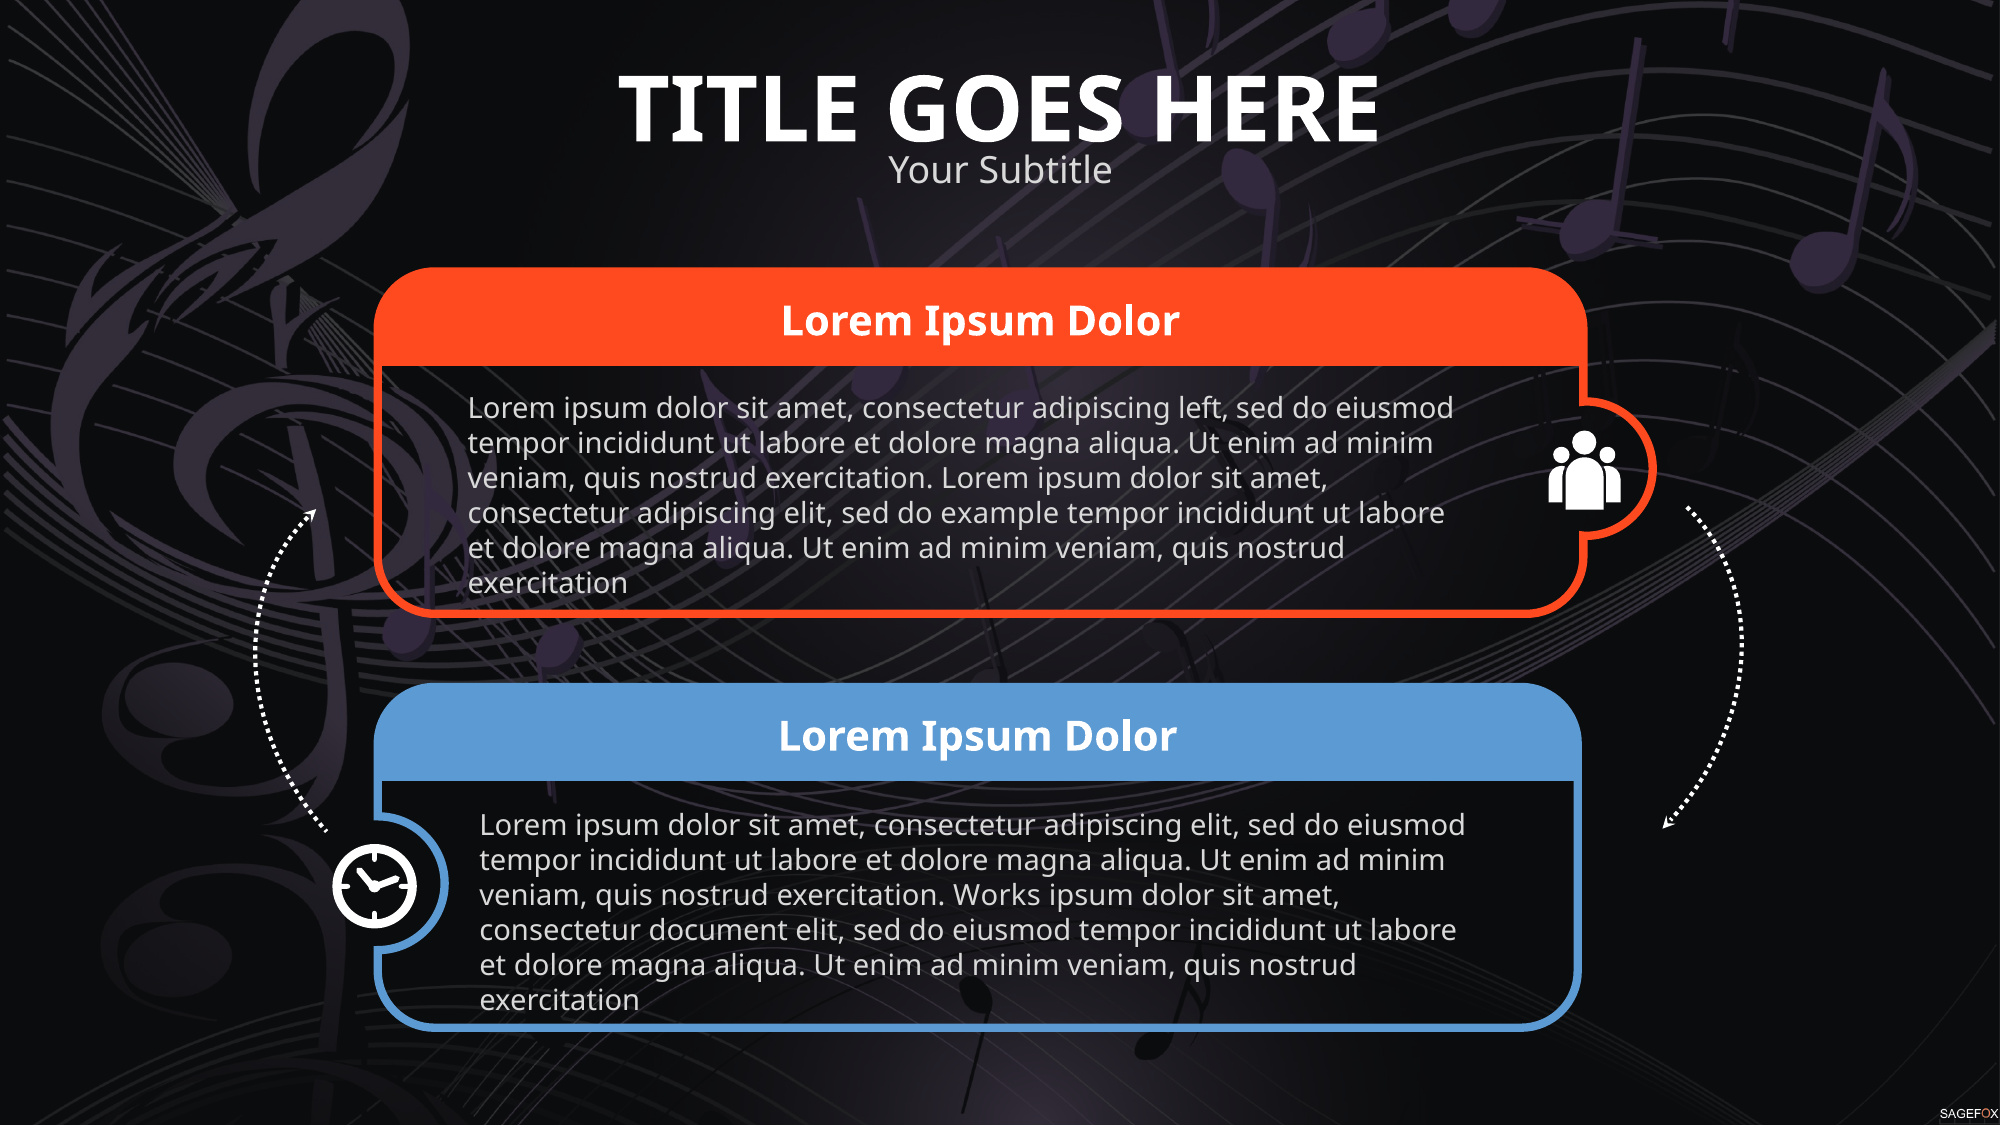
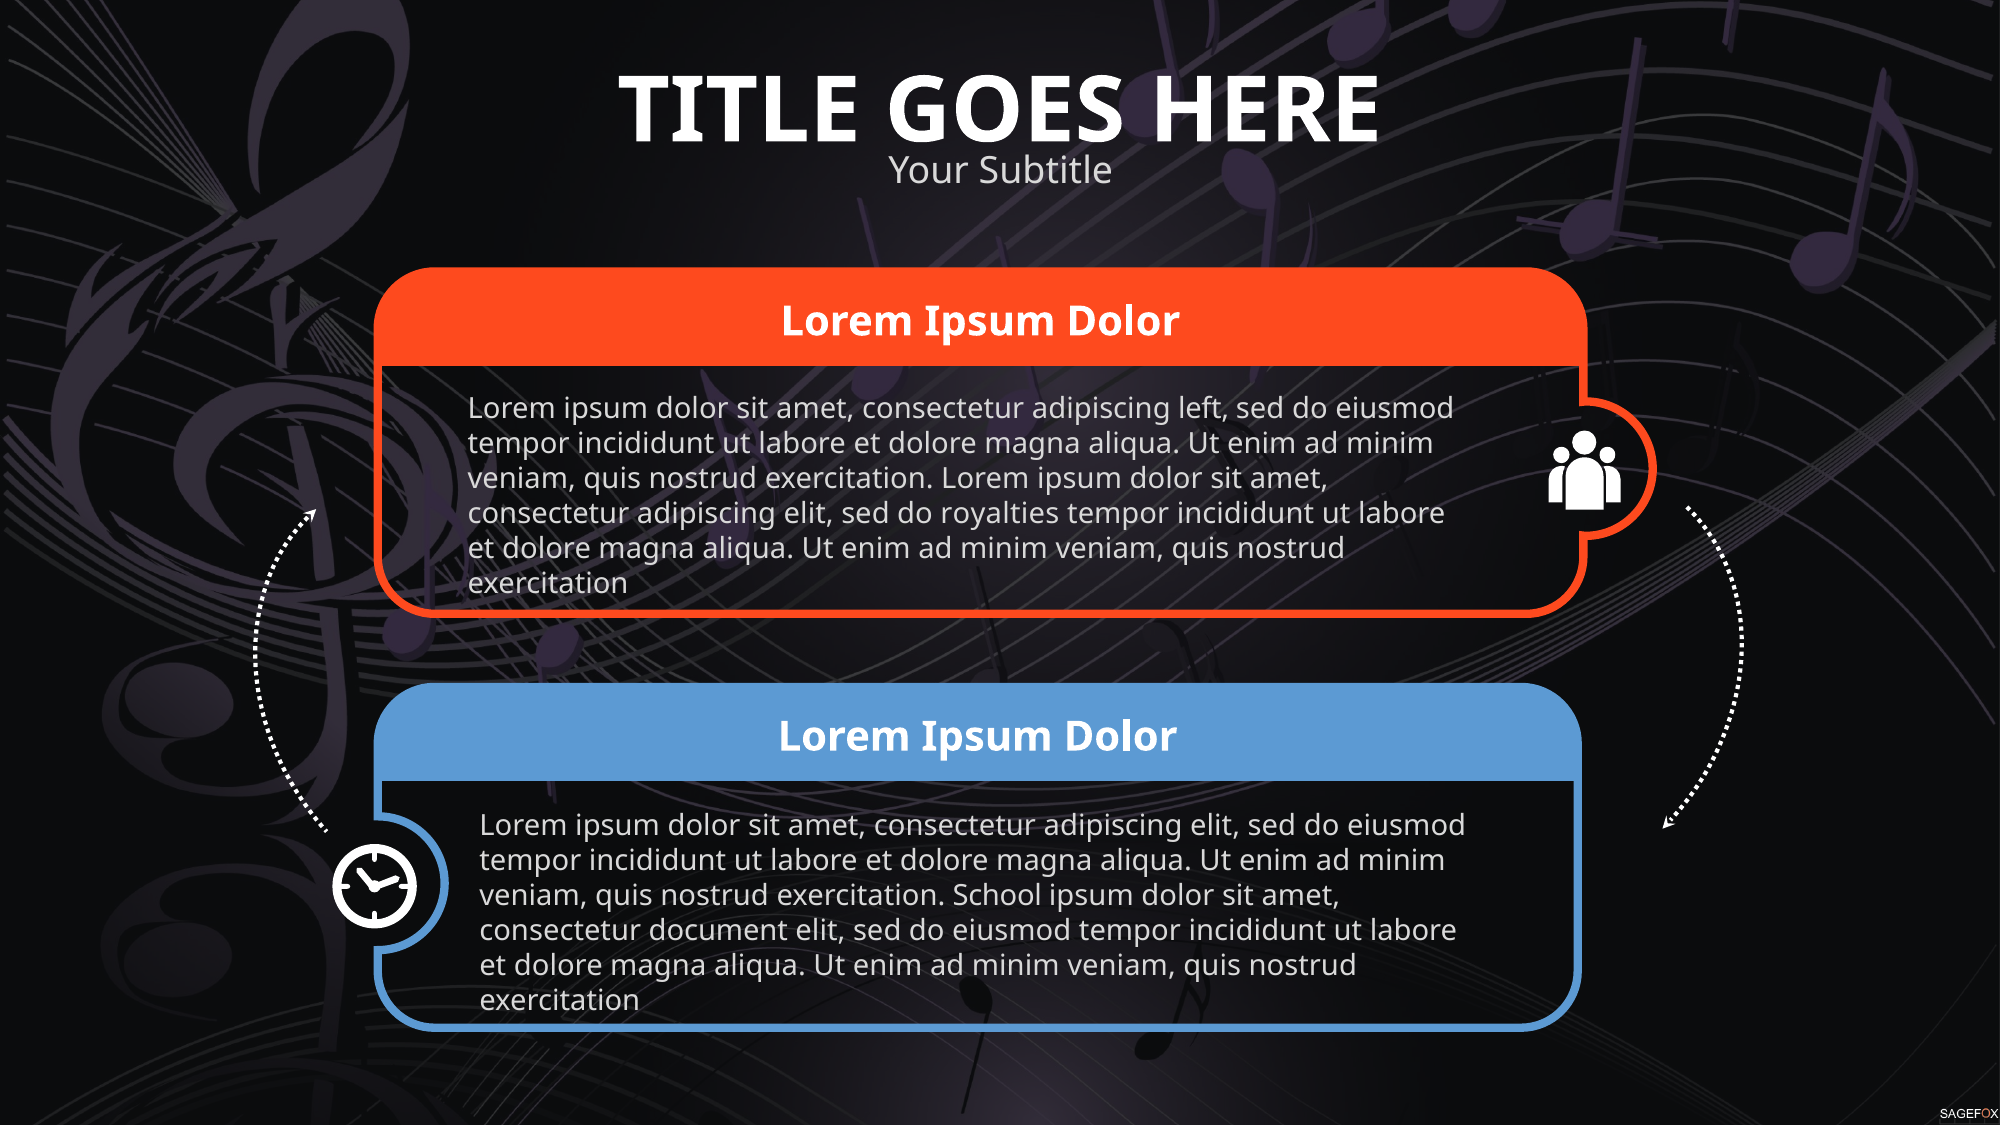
example: example -> royalties
Works: Works -> School
